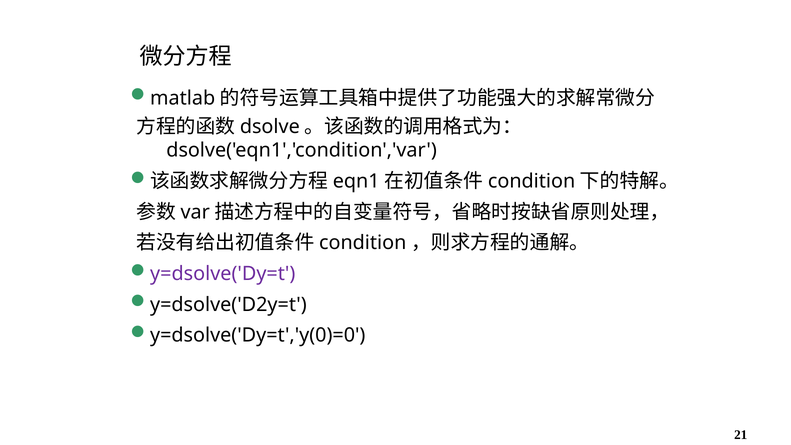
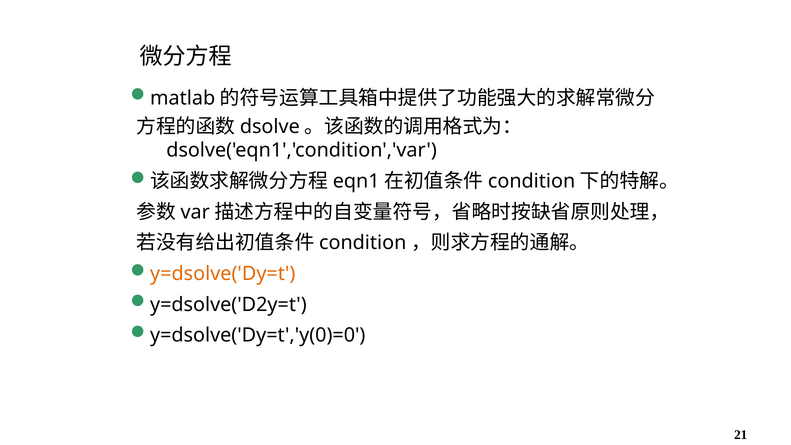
y=dsolve('Dy=t colour: purple -> orange
